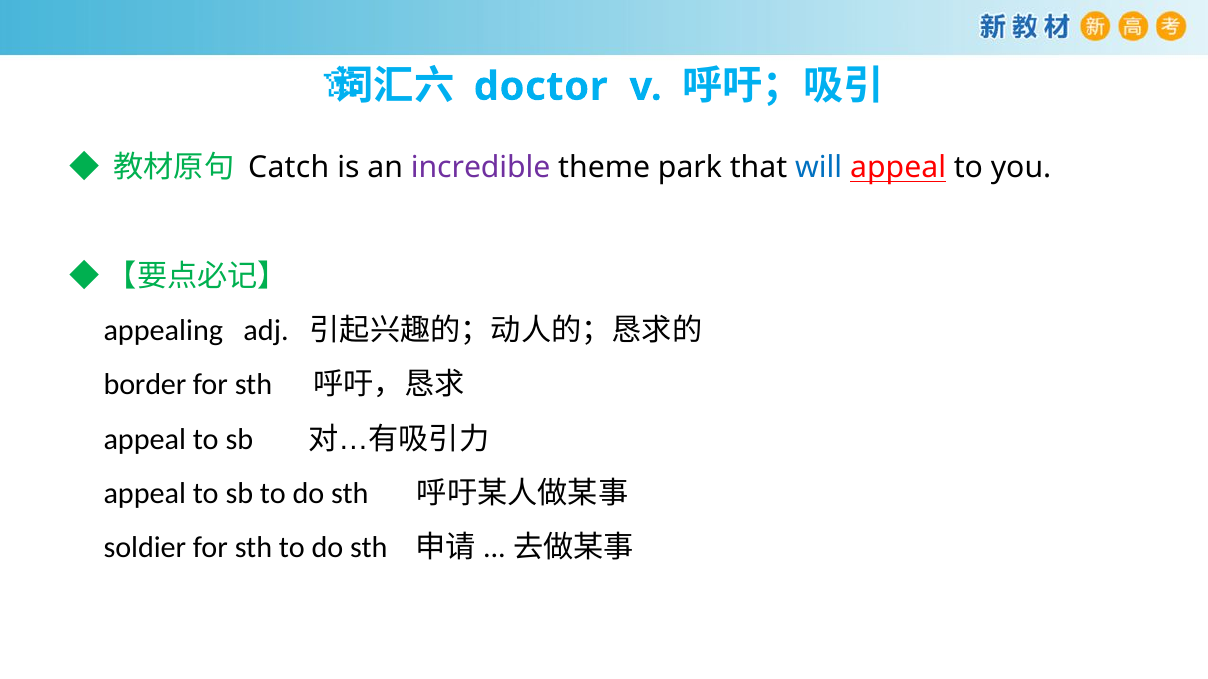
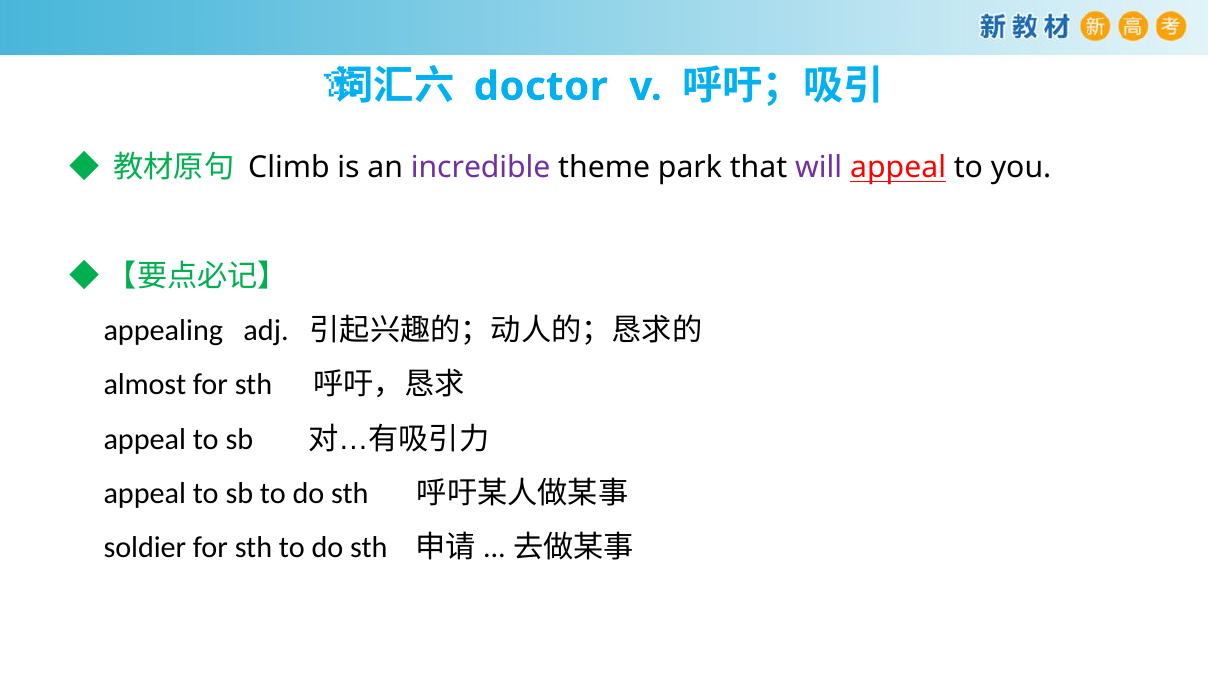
Catch: Catch -> Climb
will colour: blue -> purple
border: border -> almost
